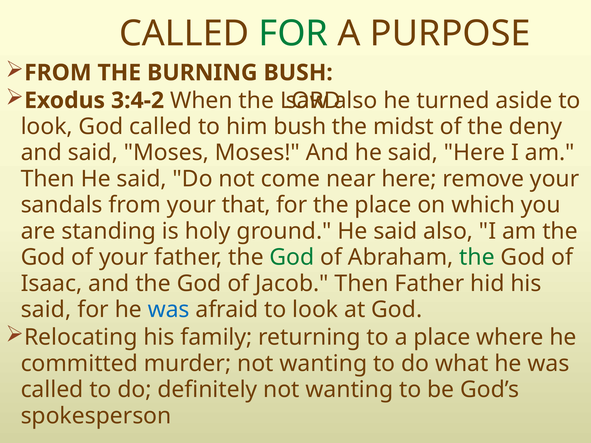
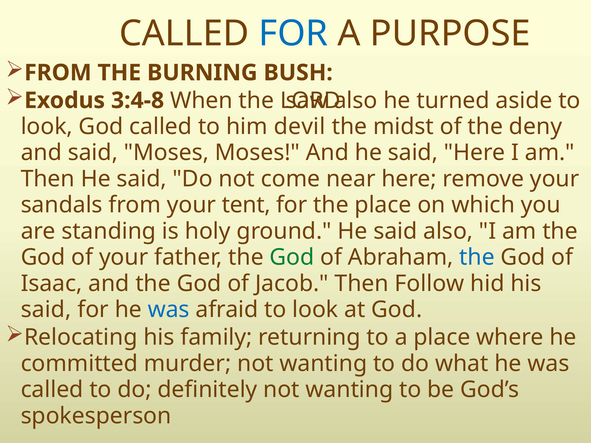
FOR at (293, 34) colour: green -> blue
3:4-2: 3:4-2 -> 3:4-8
him bush: bush -> devil
that: that -> tent
the at (477, 257) colour: green -> blue
Then Father: Father -> Follow
